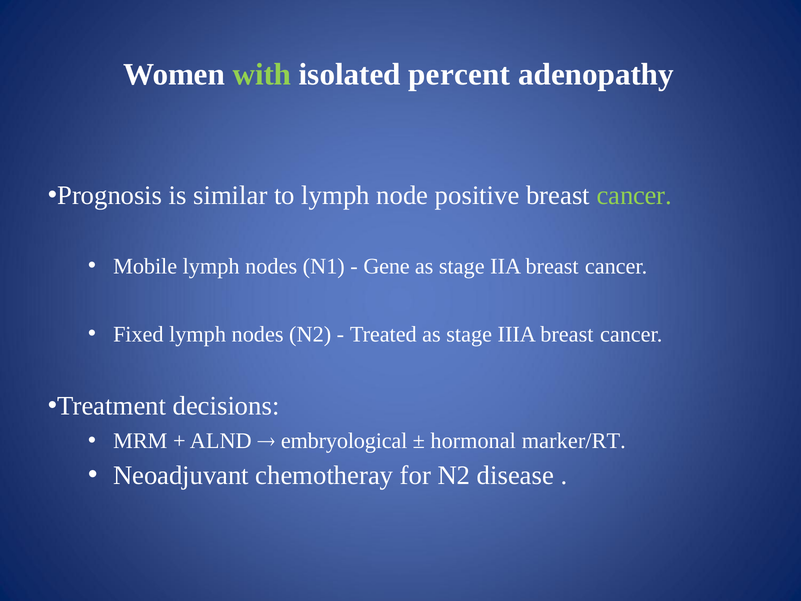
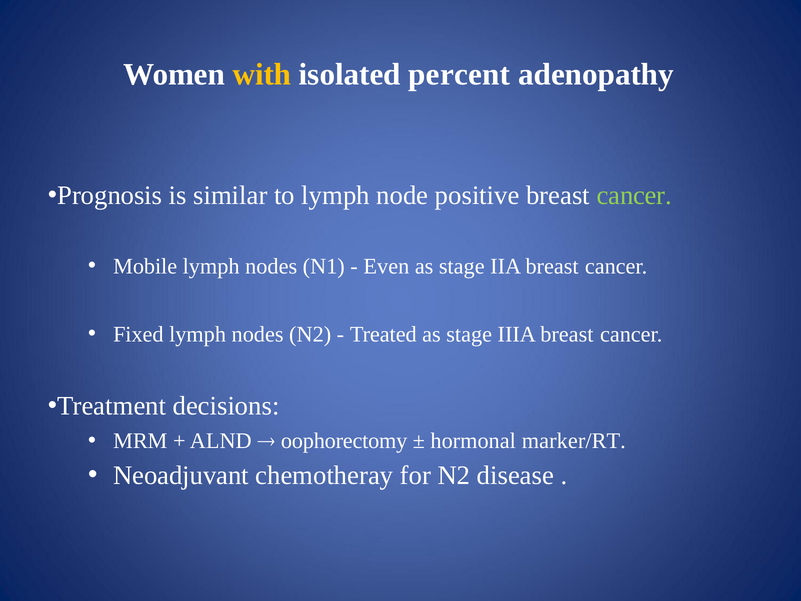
with colour: light green -> yellow
Gene: Gene -> Even
embryological: embryological -> oophorectomy
